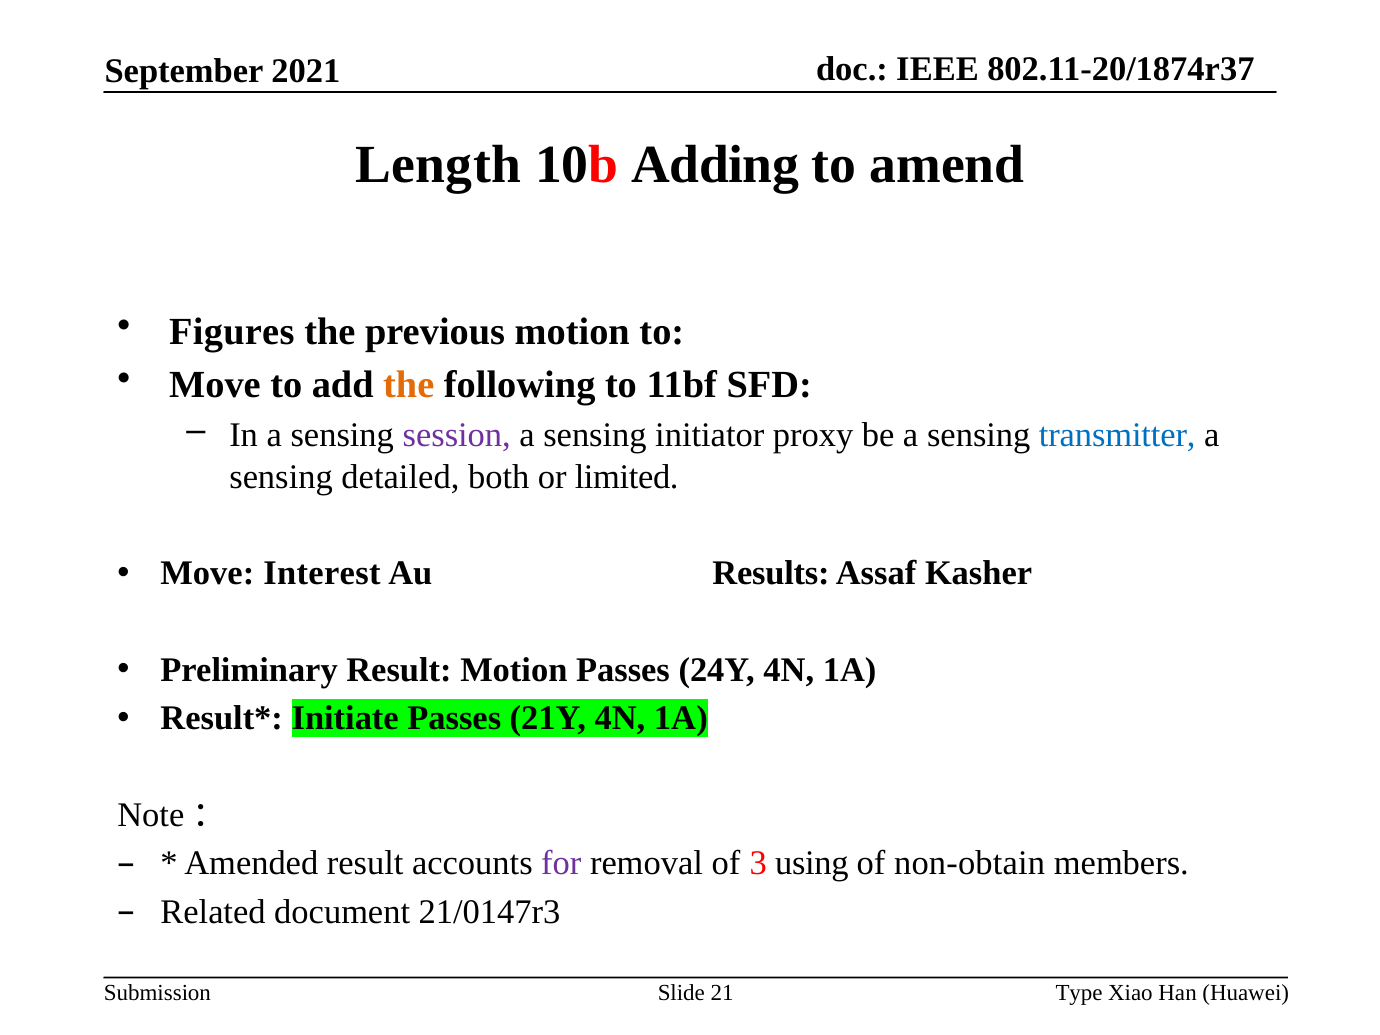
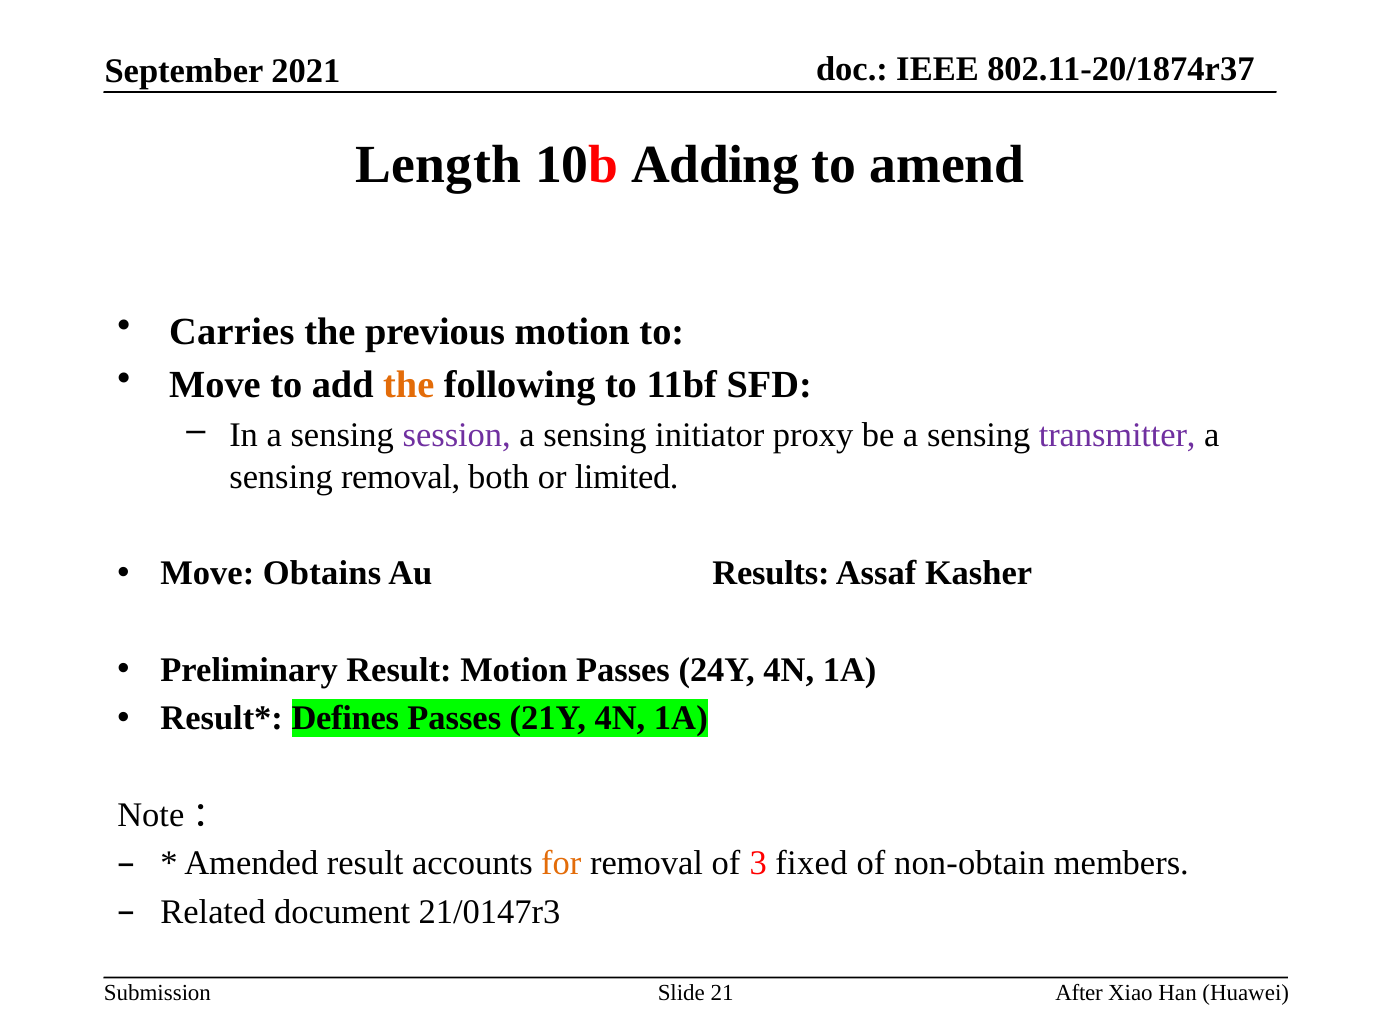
Figures: Figures -> Carries
transmitter colour: blue -> purple
sensing detailed: detailed -> removal
Interest: Interest -> Obtains
Initiate: Initiate -> Defines
for colour: purple -> orange
using: using -> fixed
Type: Type -> After
